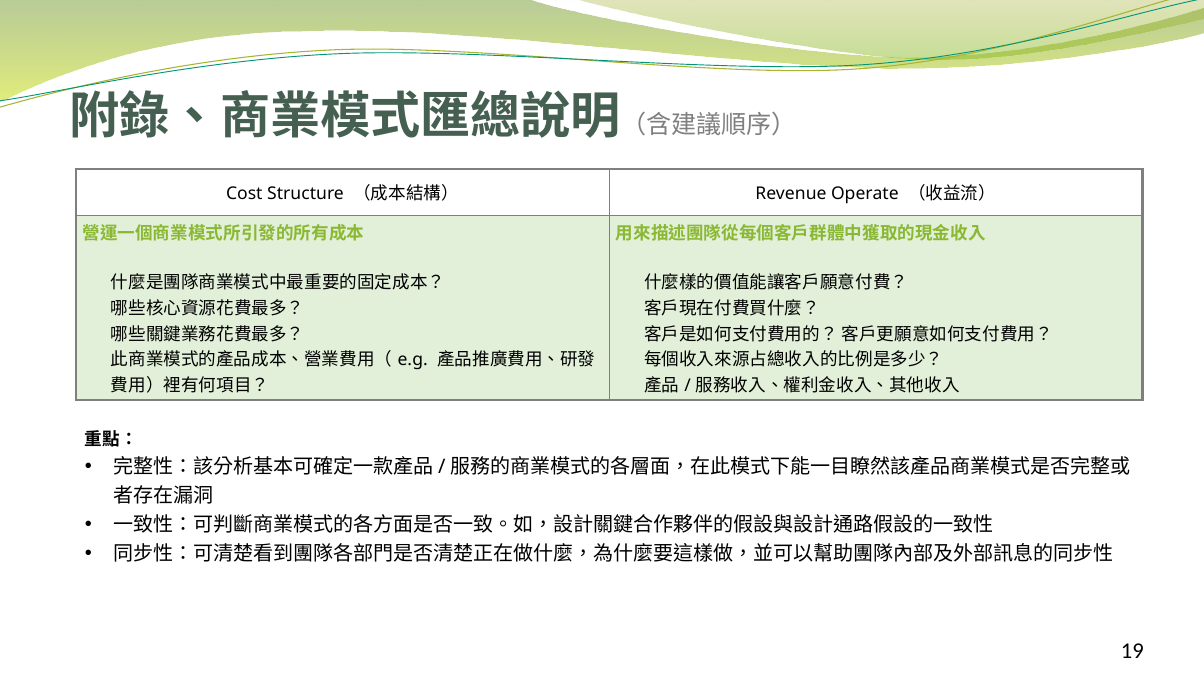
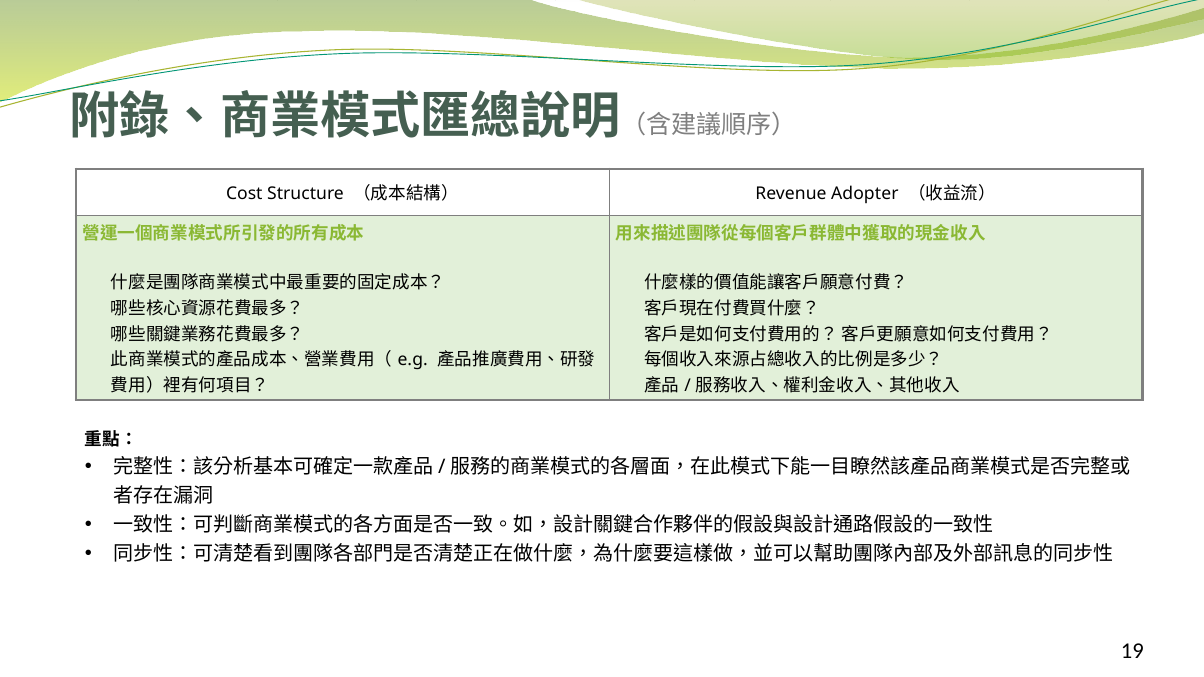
Operate: Operate -> Adopter
